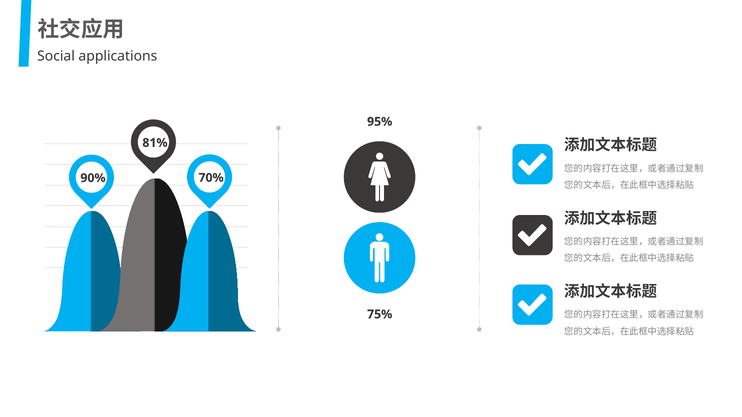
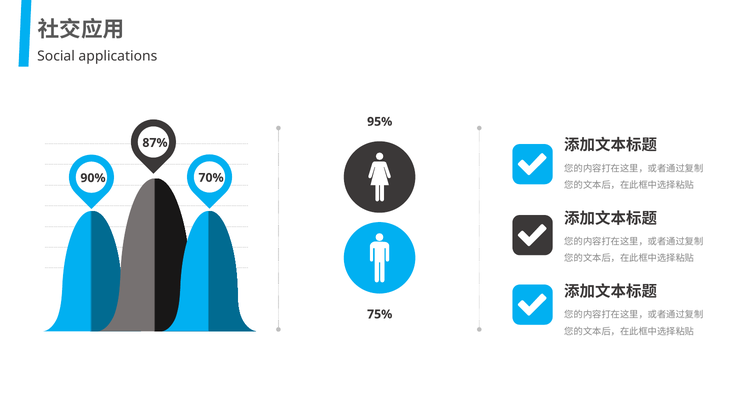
81%: 81% -> 87%
